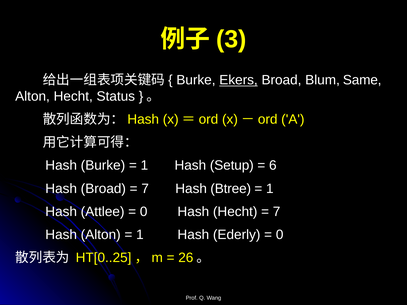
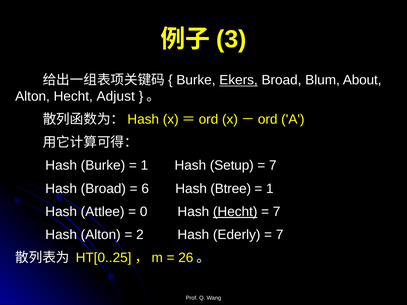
Same: Same -> About
Status: Status -> Adjust
6 at (273, 166): 6 -> 7
7 at (145, 189): 7 -> 6
Hecht at (235, 212) underline: none -> present
1 at (140, 235): 1 -> 2
0 at (280, 235): 0 -> 7
